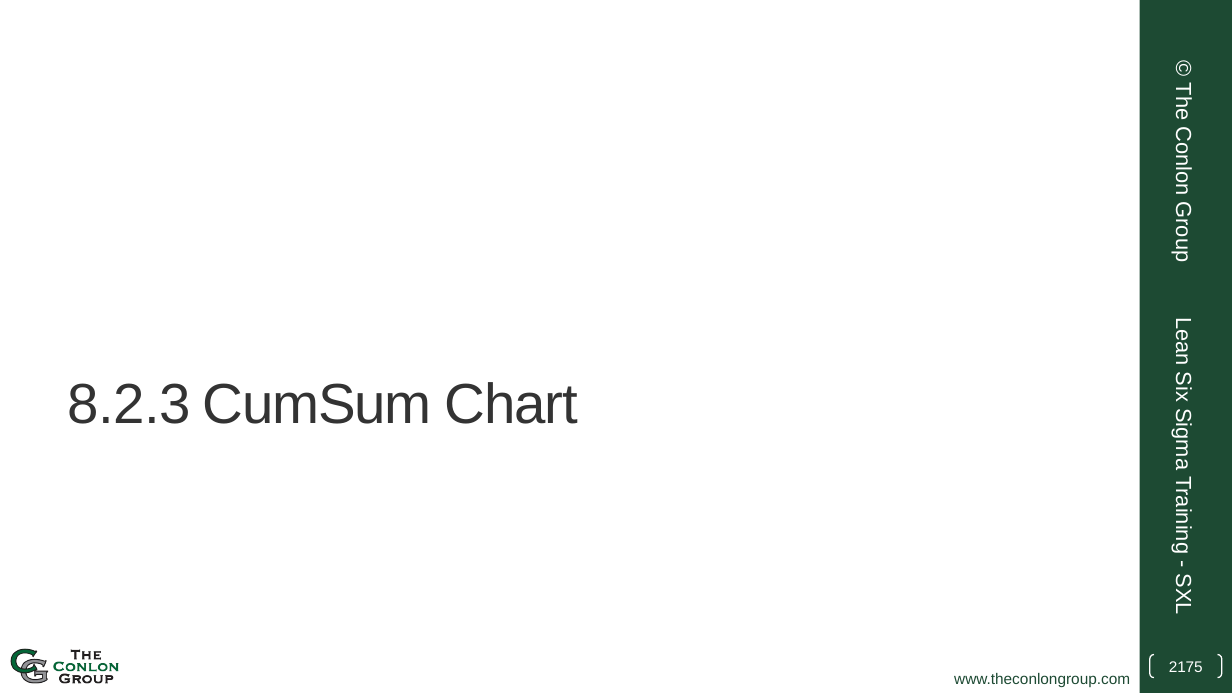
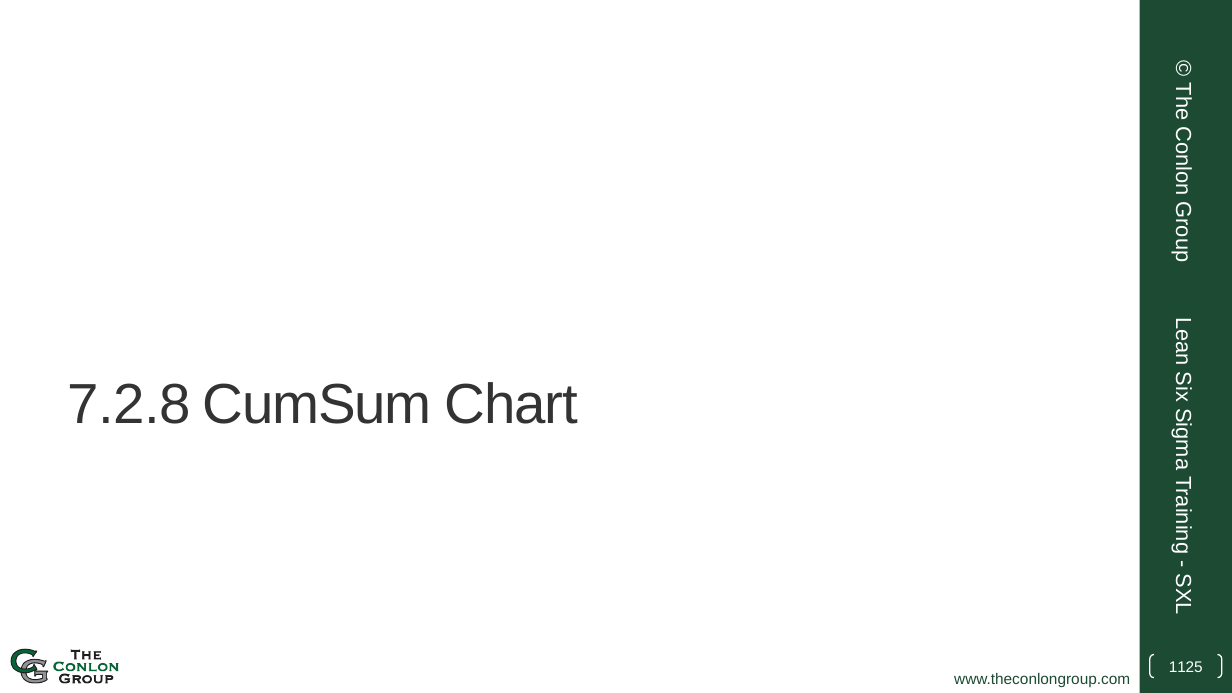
8.2.3: 8.2.3 -> 7.2.8
2175: 2175 -> 1125
